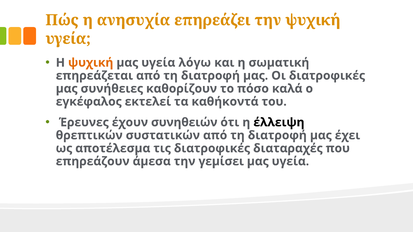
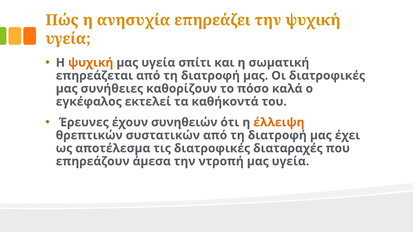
λόγω: λόγω -> σπίτι
έλλειψη colour: black -> orange
γεμίσει: γεμίσει -> ντροπή
